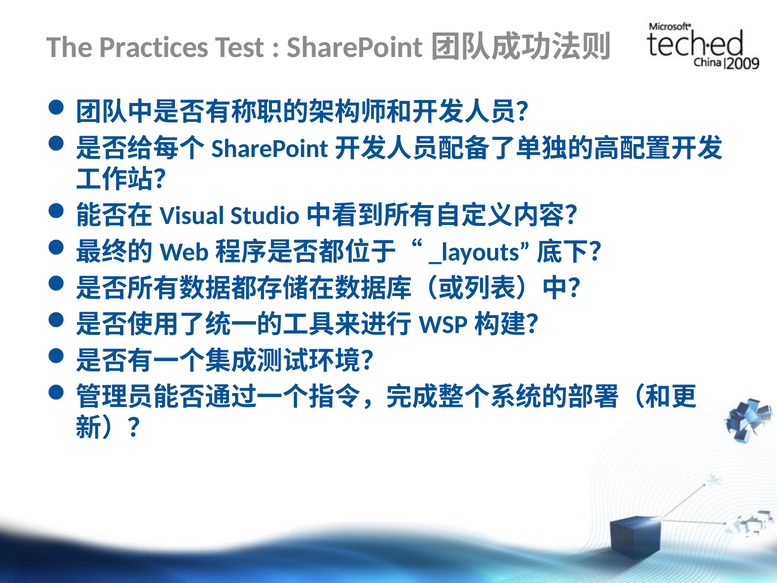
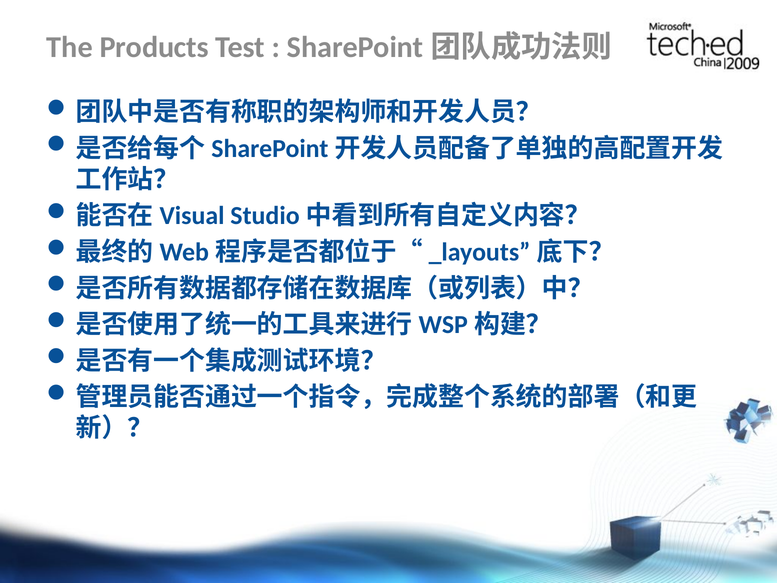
Practices: Practices -> Products
